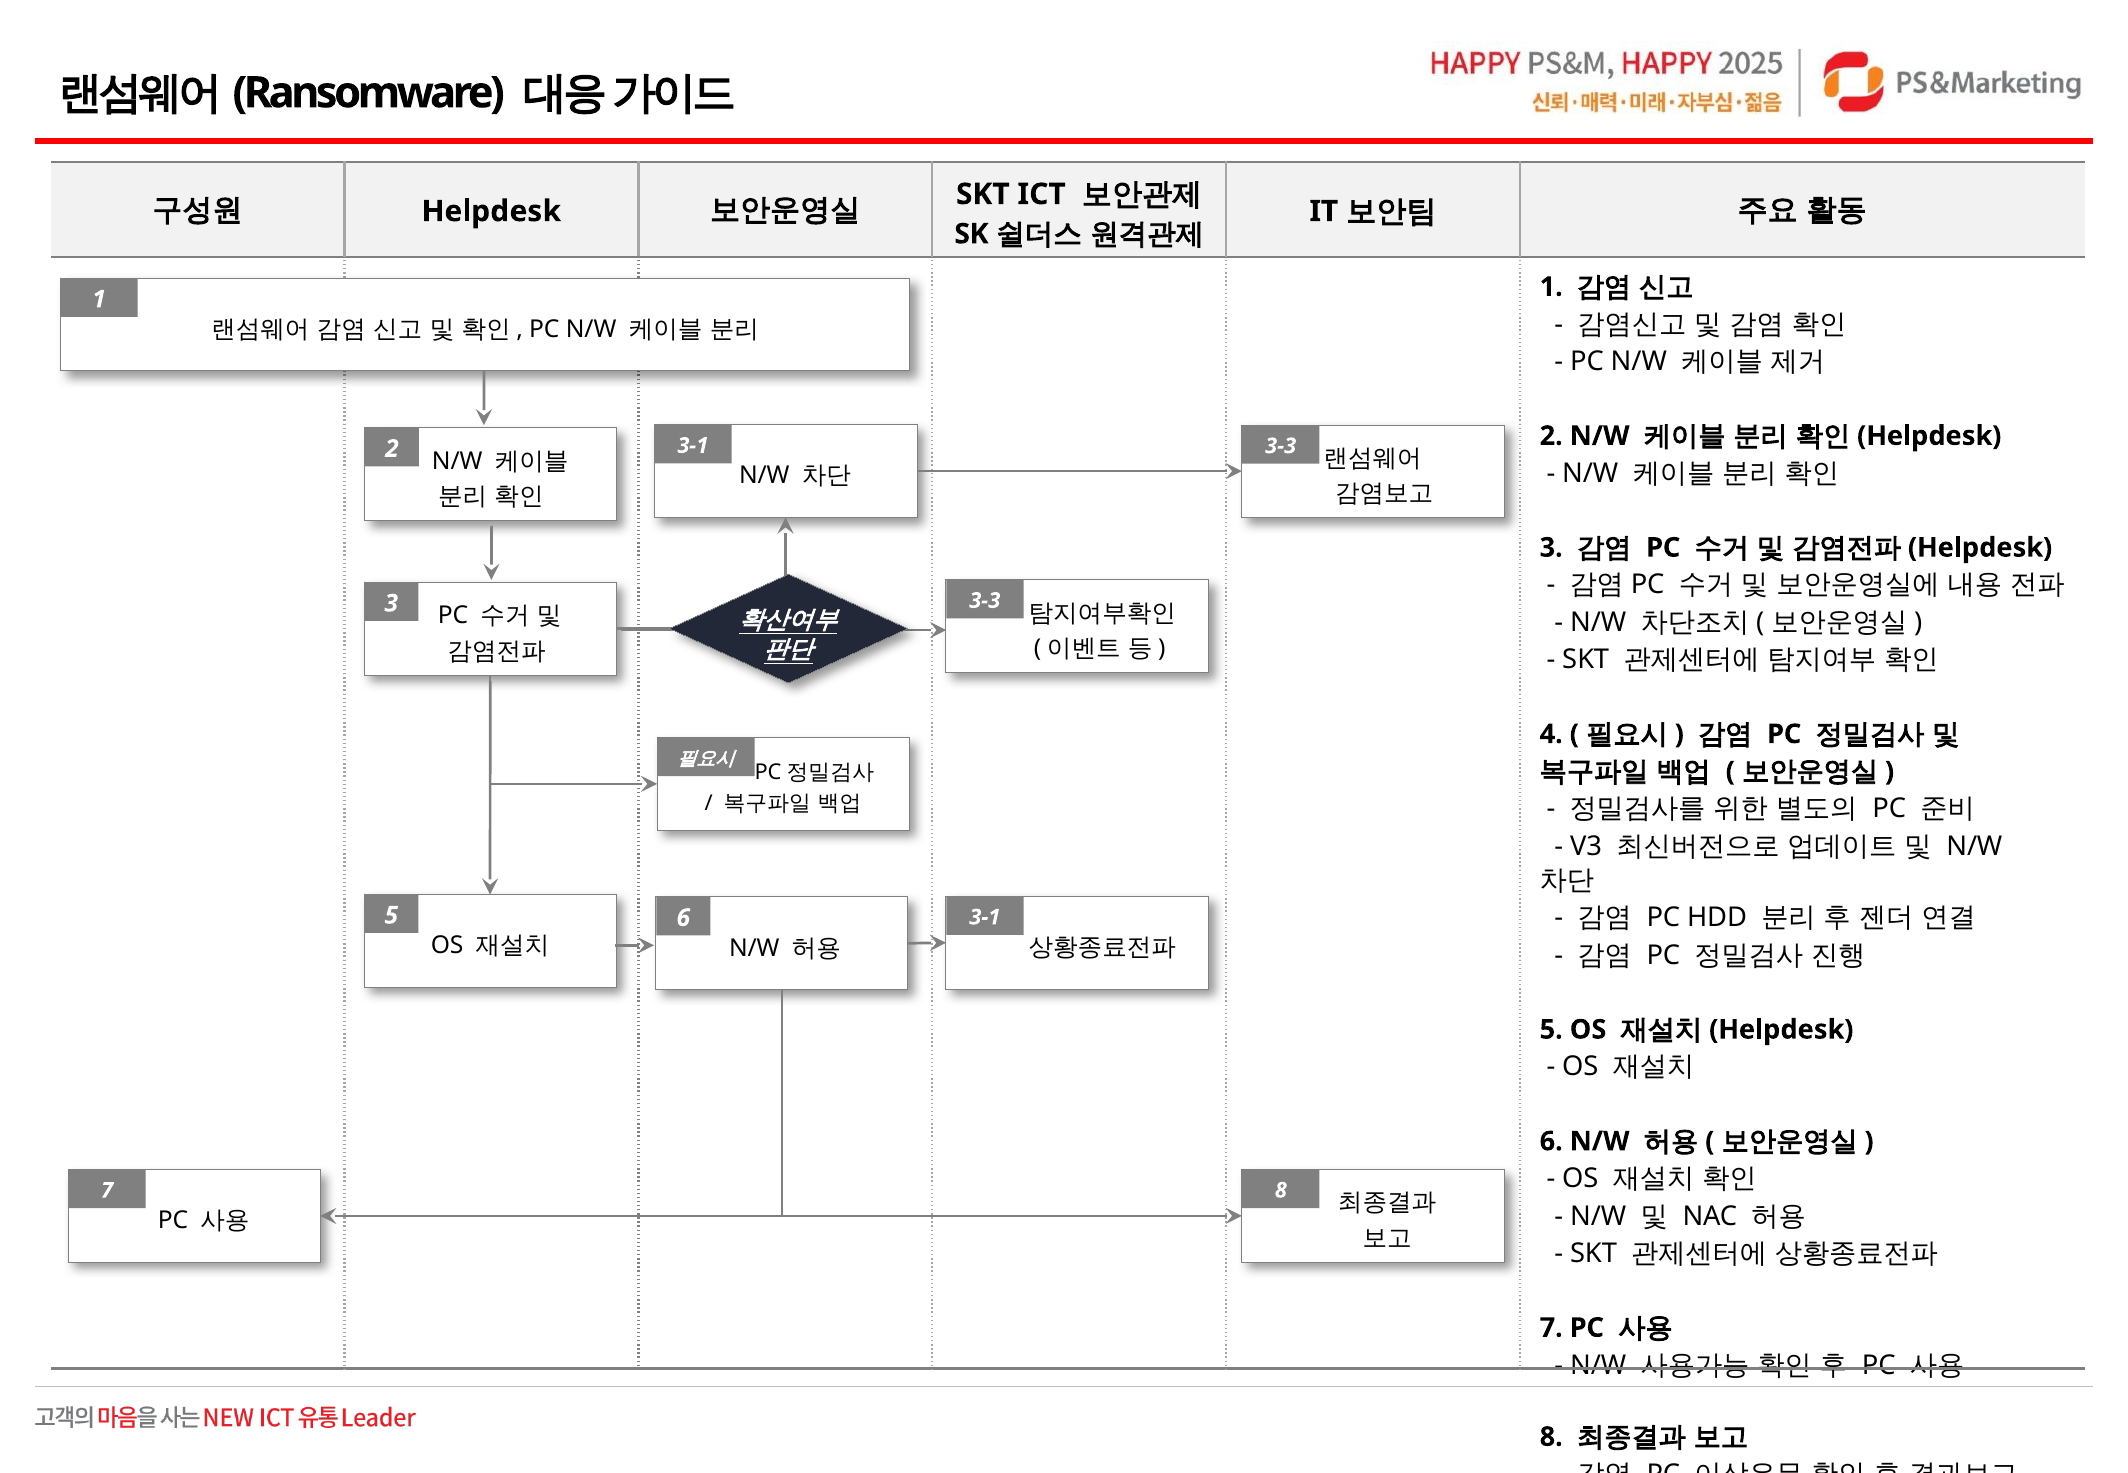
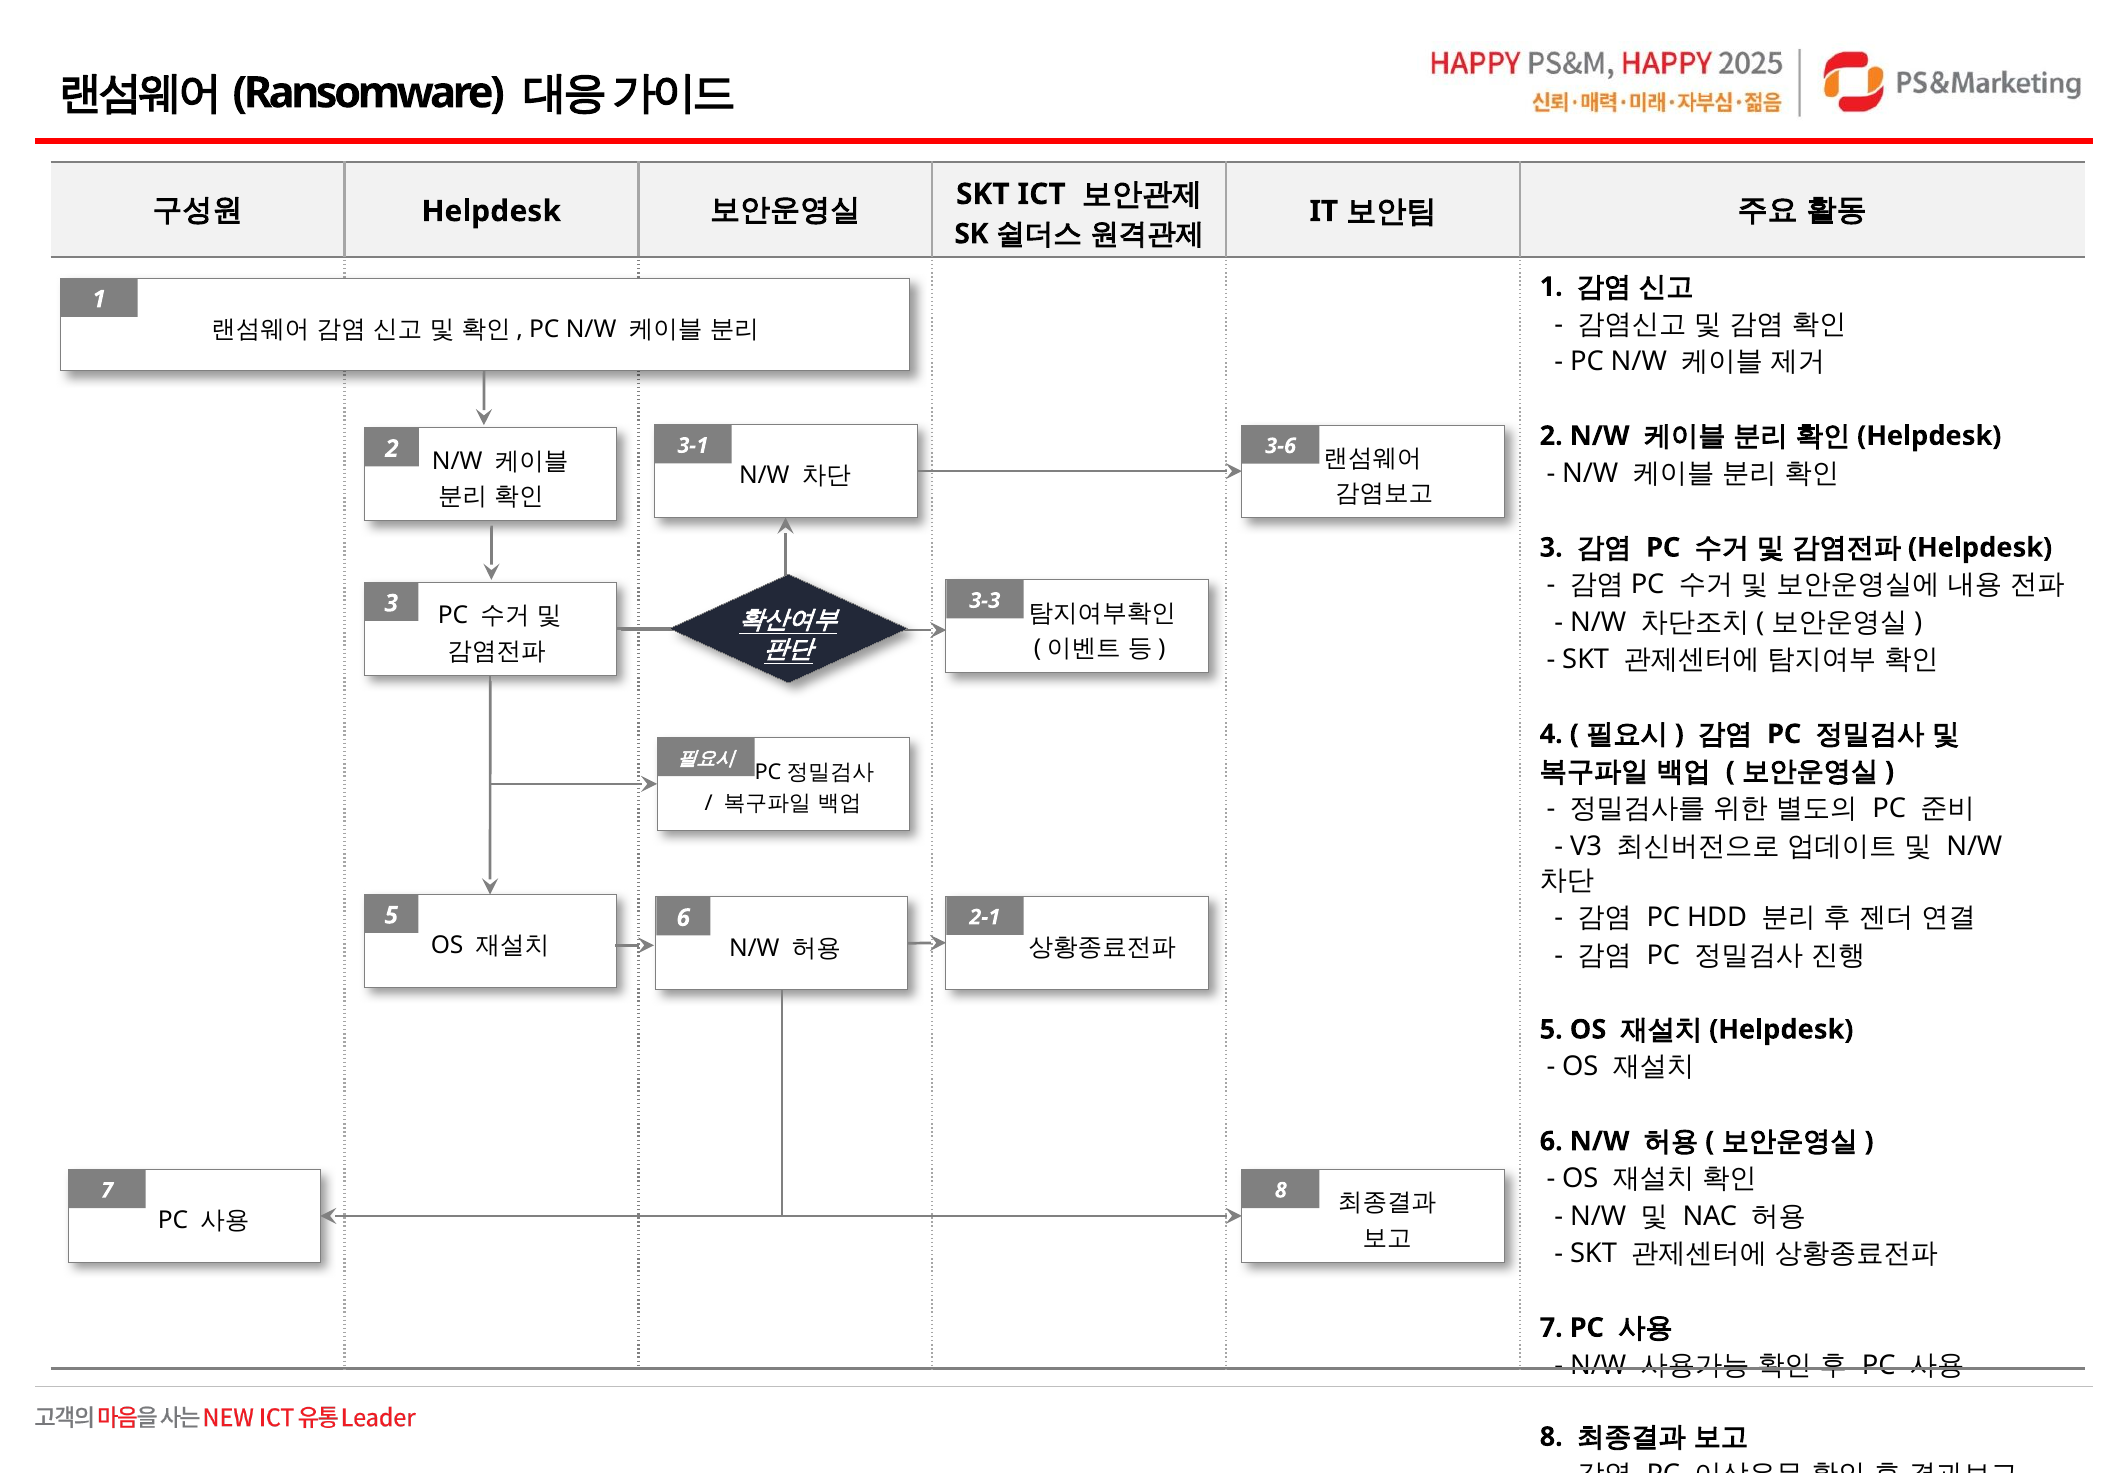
3-3 at (1281, 446): 3-3 -> 3-6
3-1 at (985, 917): 3-1 -> 2-1
